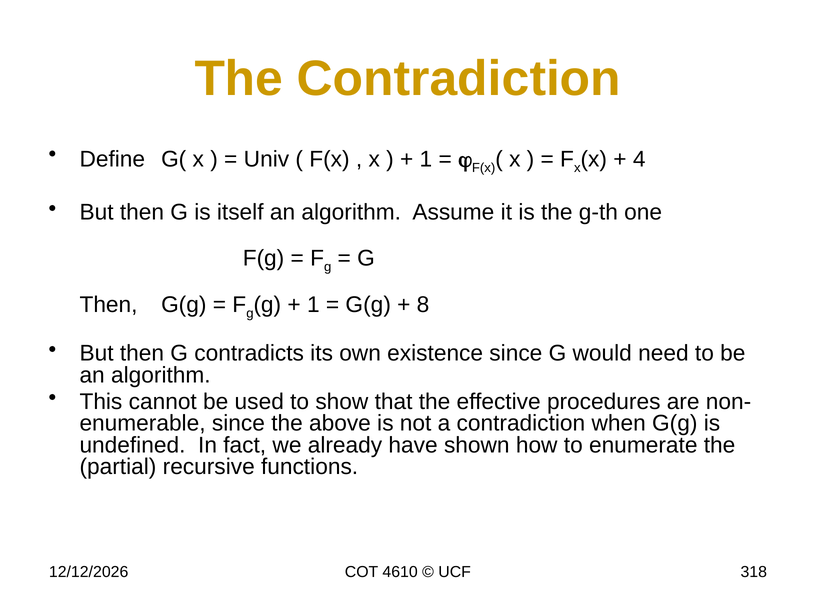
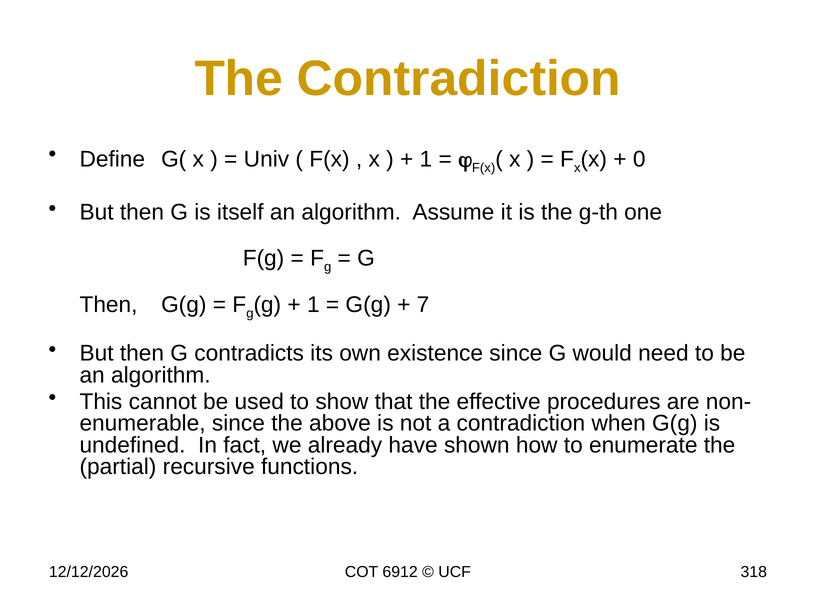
4: 4 -> 0
8: 8 -> 7
4610: 4610 -> 6912
